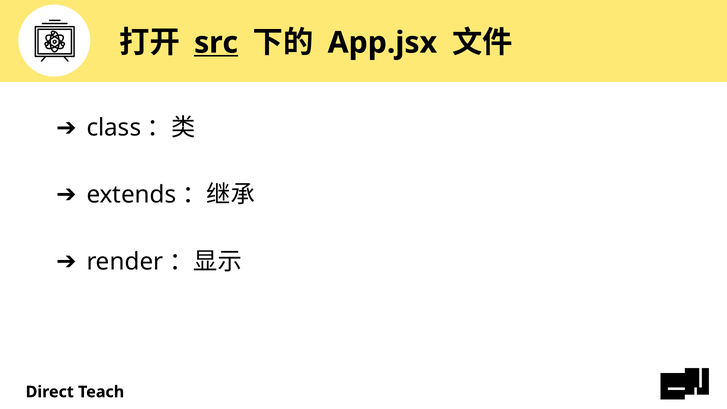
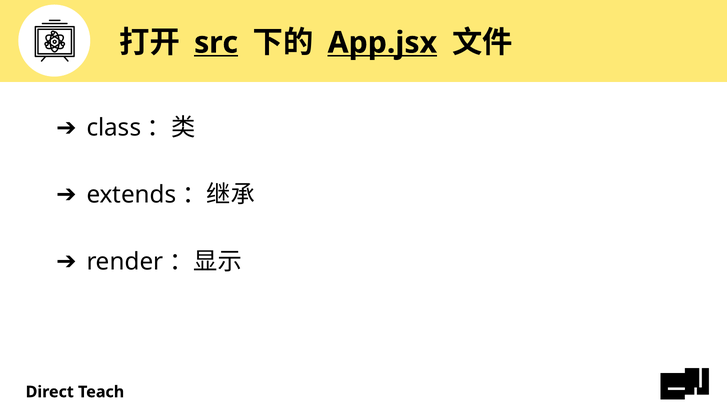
App.jsx underline: none -> present
